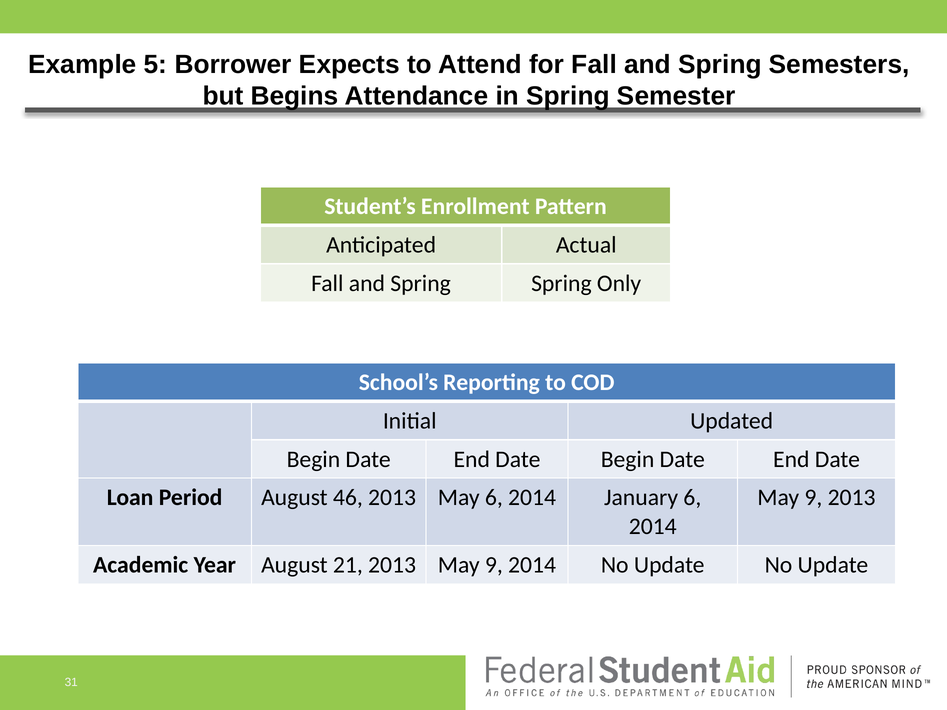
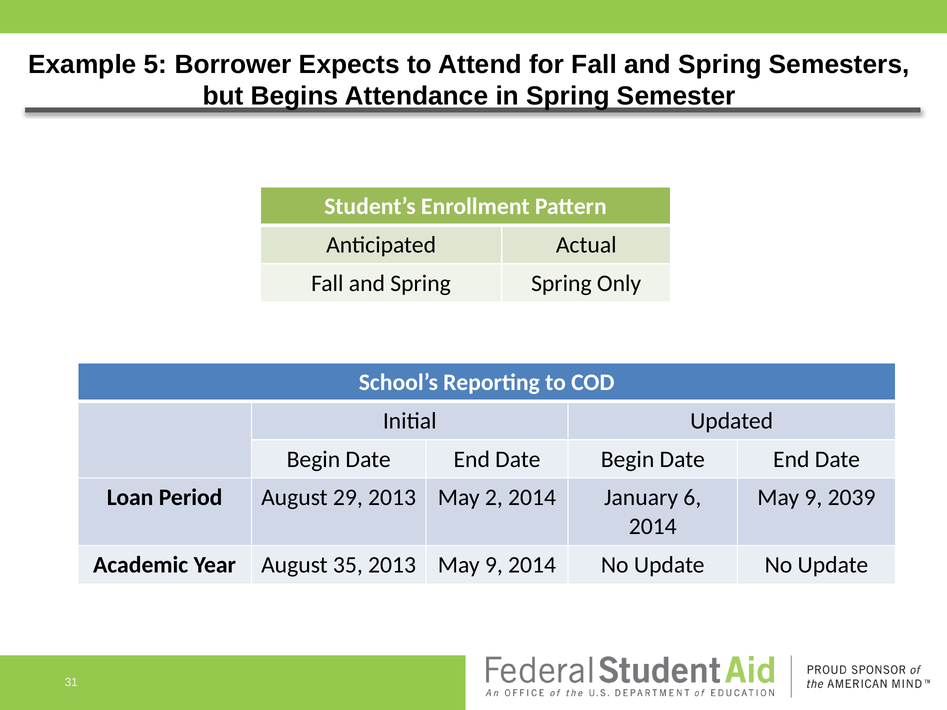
46: 46 -> 29
May 6: 6 -> 2
9 2013: 2013 -> 2039
21: 21 -> 35
